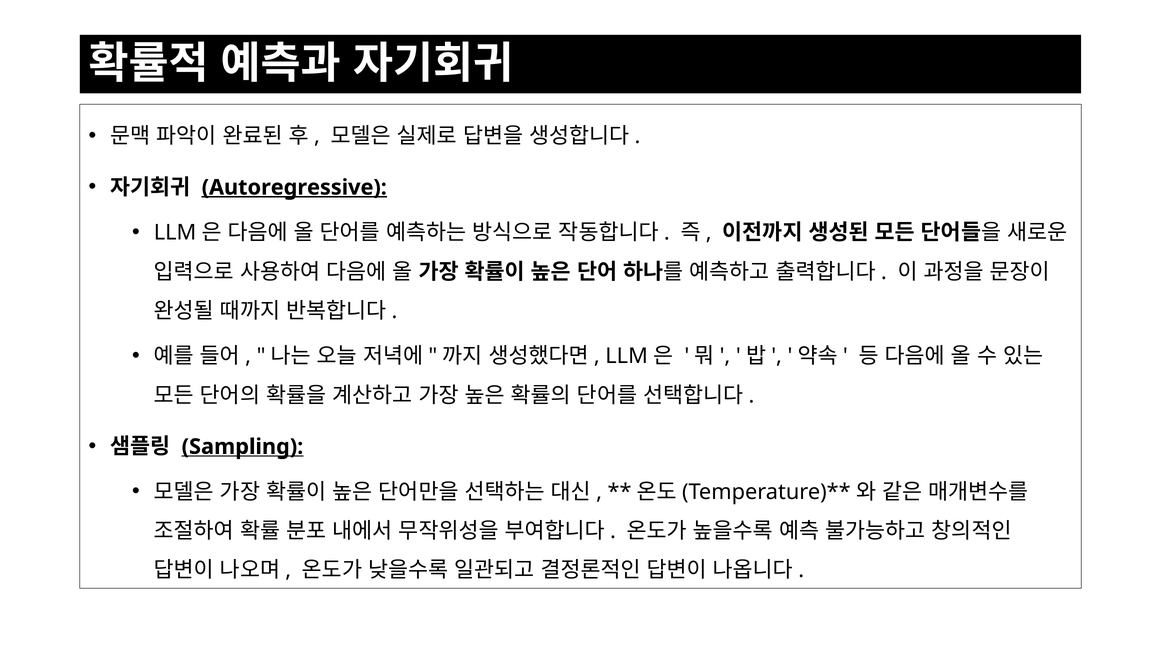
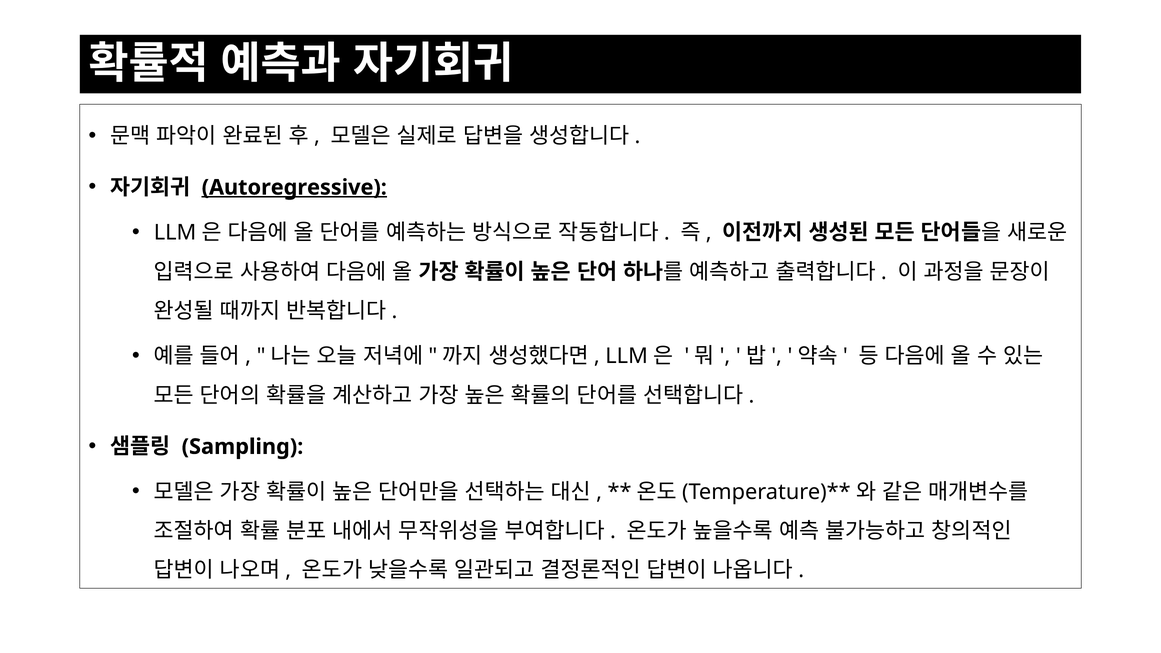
Sampling underline: present -> none
